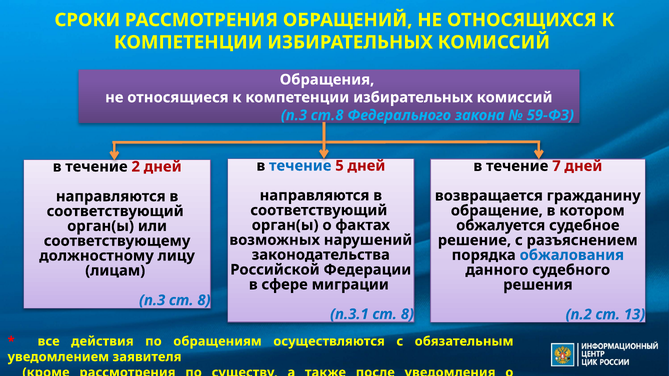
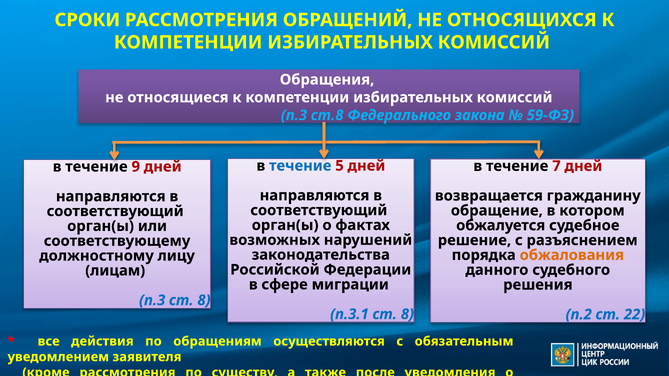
2: 2 -> 9
обжалования colour: blue -> orange
13: 13 -> 22
